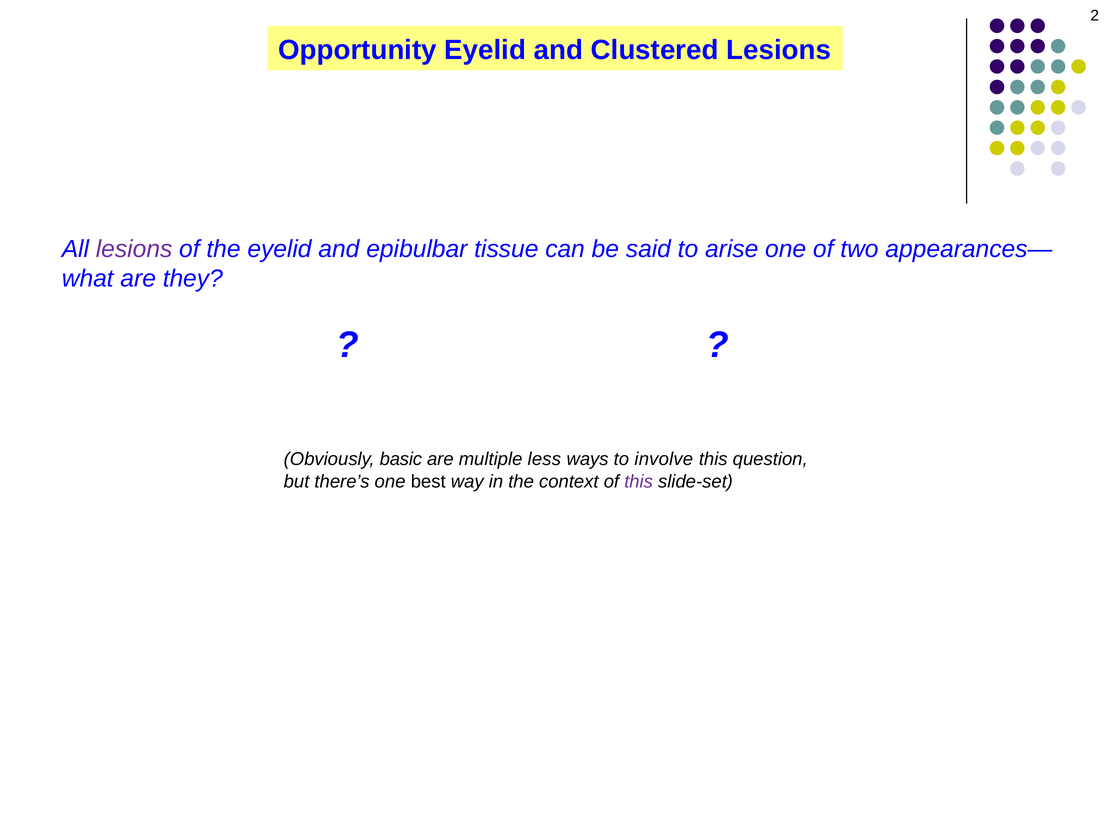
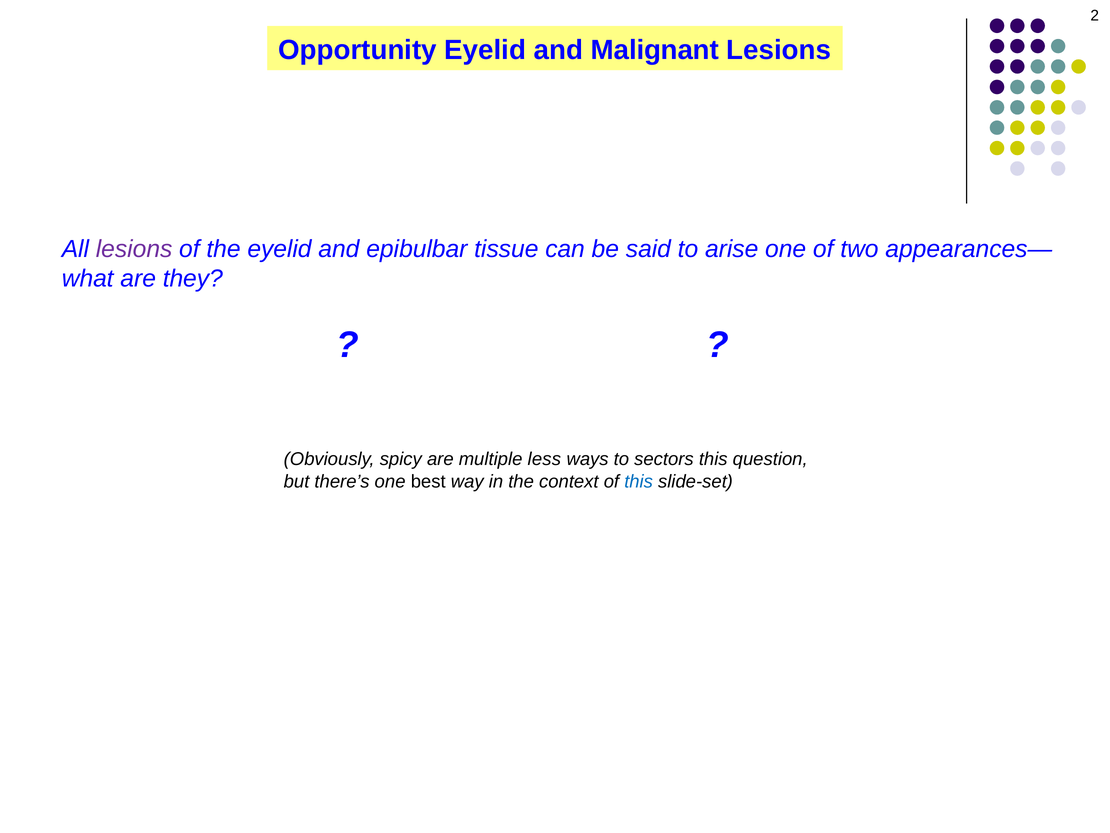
Clustered: Clustered -> Malignant
basic: basic -> spicy
involve: involve -> sectors
this at (639, 481) colour: purple -> blue
